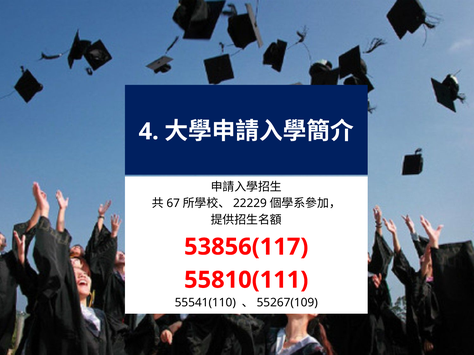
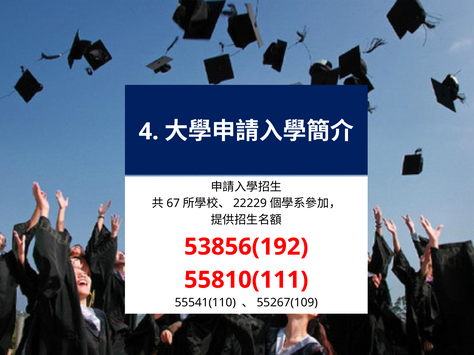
53856(117: 53856(117 -> 53856(192
